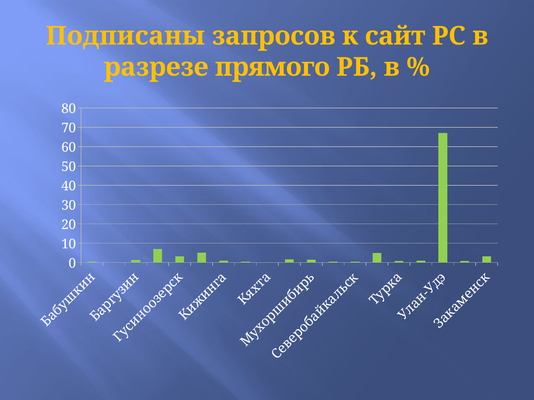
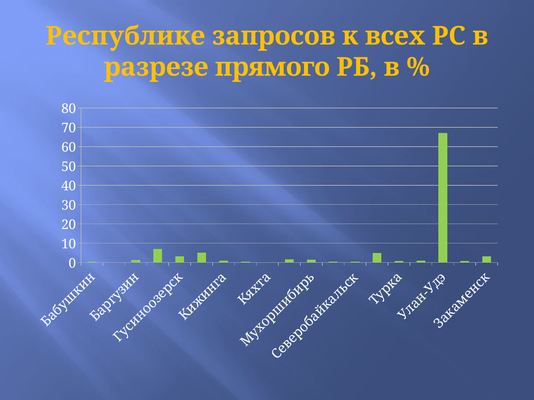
Подписаны: Подписаны -> Республике
сайт: сайт -> всех
